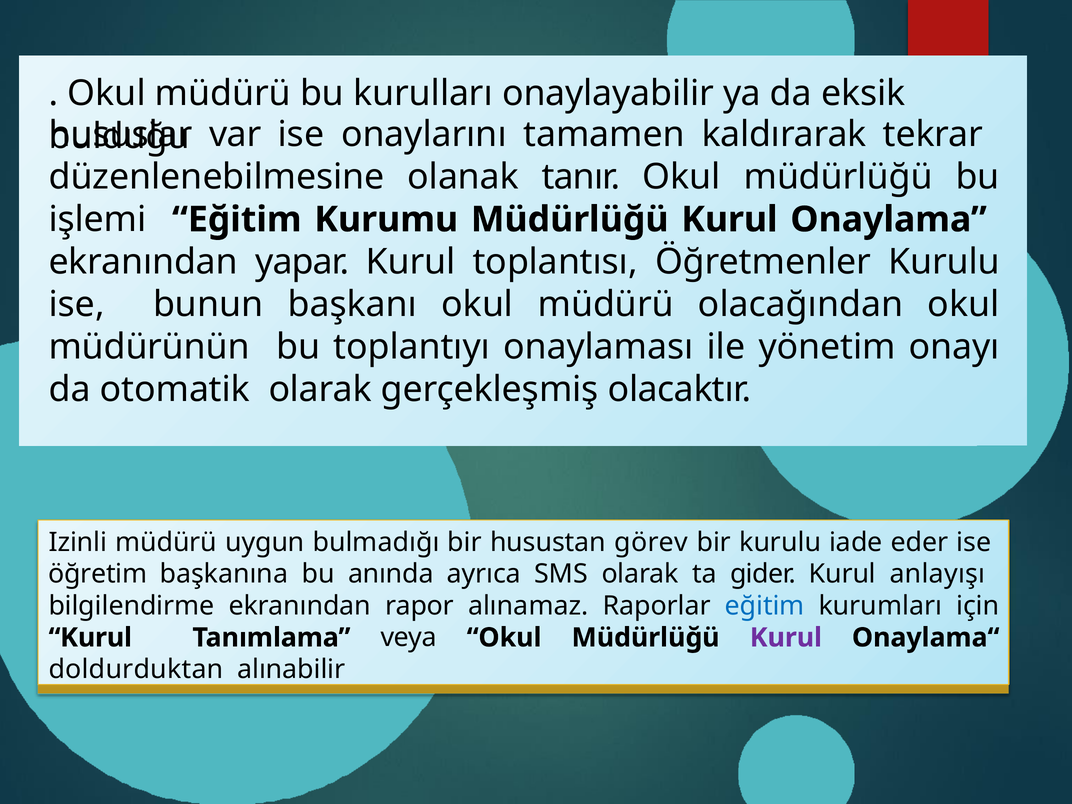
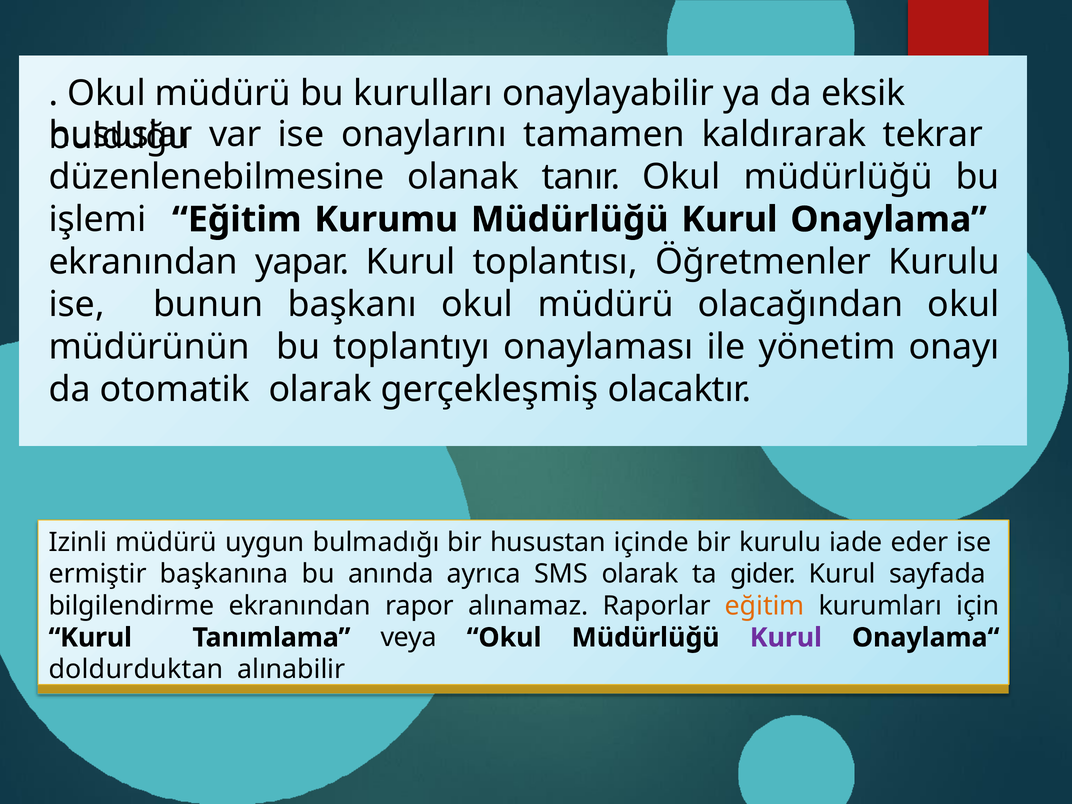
görev: görev -> içinde
öğretim: öğretim -> ermiştir
anlayışı: anlayışı -> sayfada
eğitim at (765, 606) colour: blue -> orange
